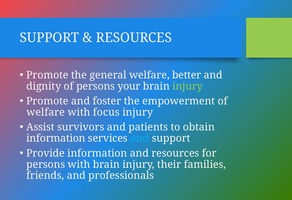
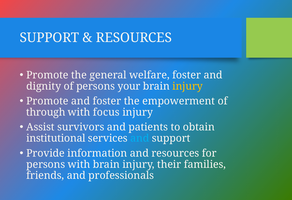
welfare better: better -> foster
injury at (188, 86) colour: light green -> yellow
welfare at (46, 112): welfare -> through
information at (56, 138): information -> institutional
